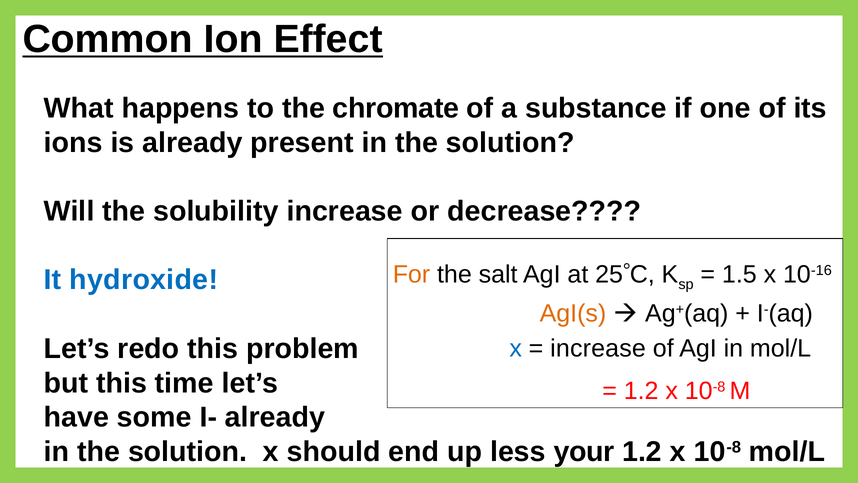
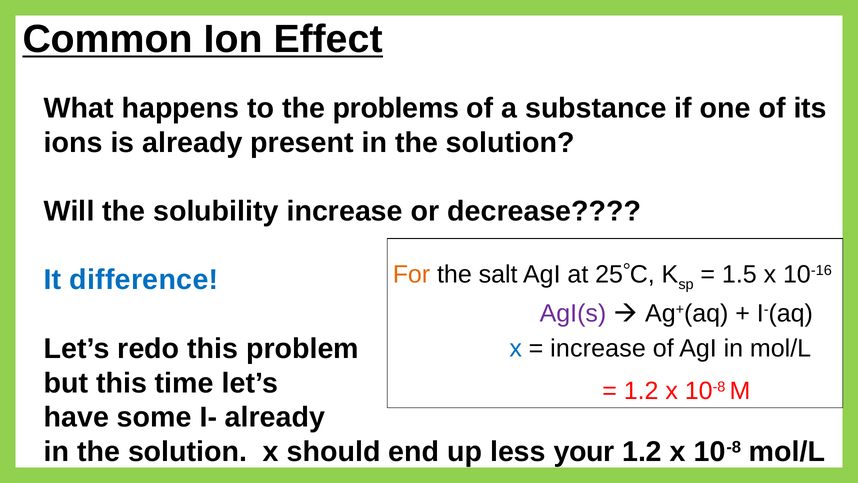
chromate: chromate -> problems
hydroxide: hydroxide -> difference
AgI(s colour: orange -> purple
